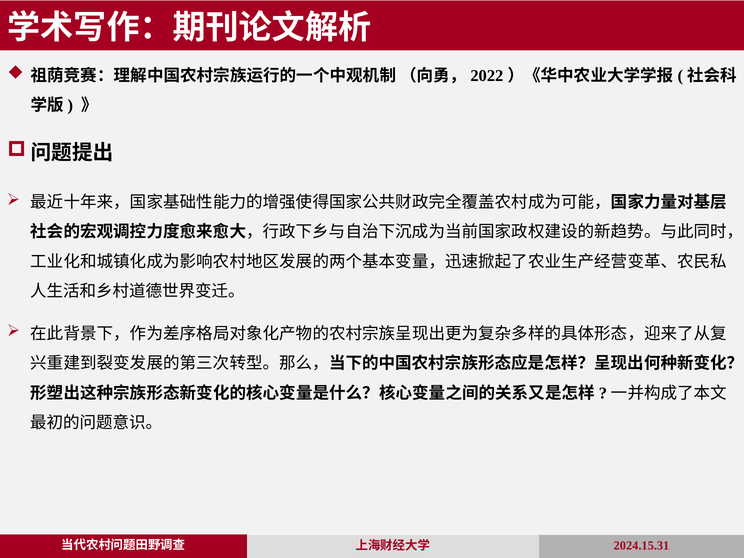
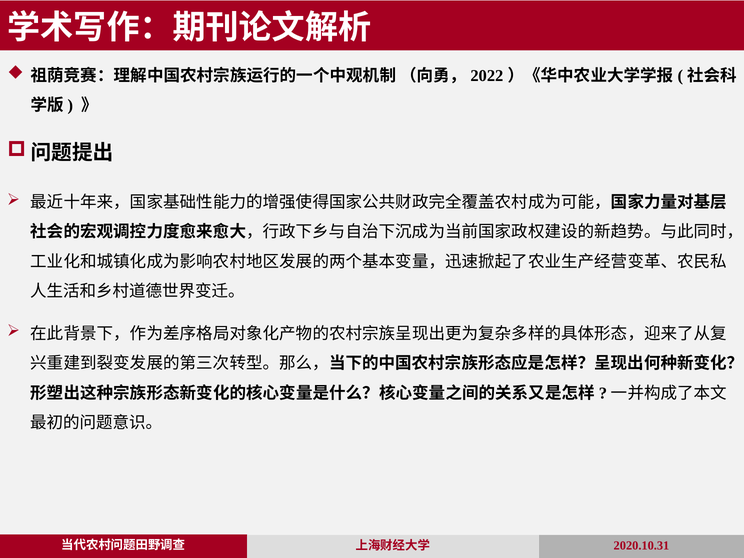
2024.15.31: 2024.15.31 -> 2020.10.31
